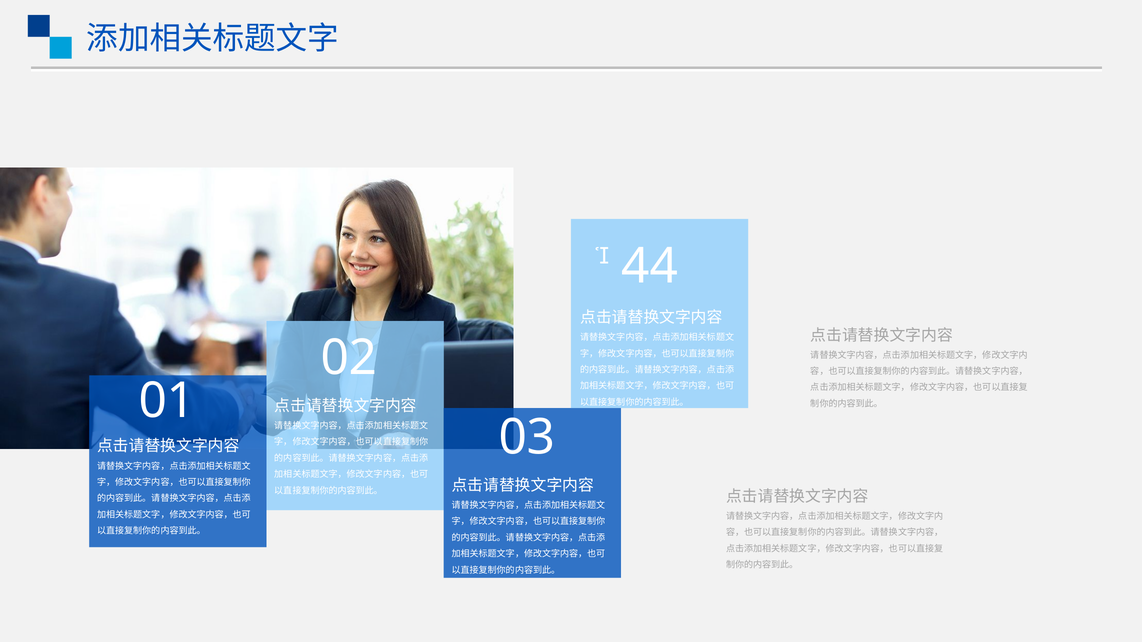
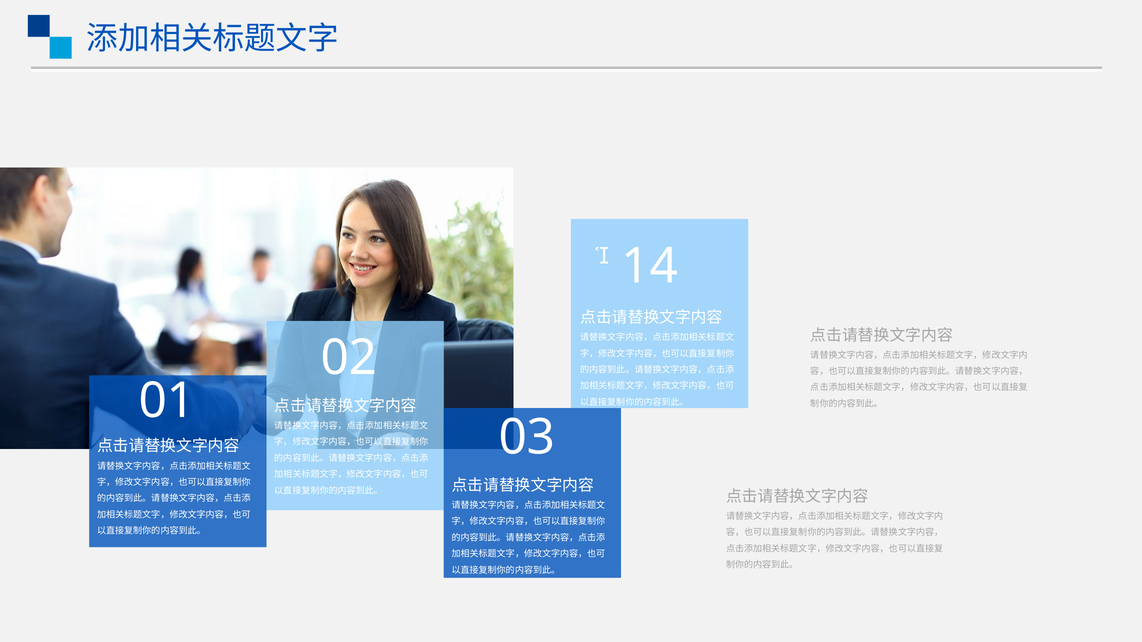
44: 44 -> 14
